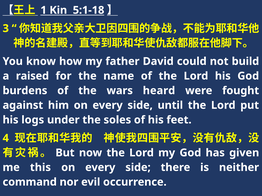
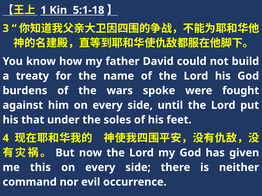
raised: raised -> treaty
heard: heard -> spoke
logs: logs -> that
